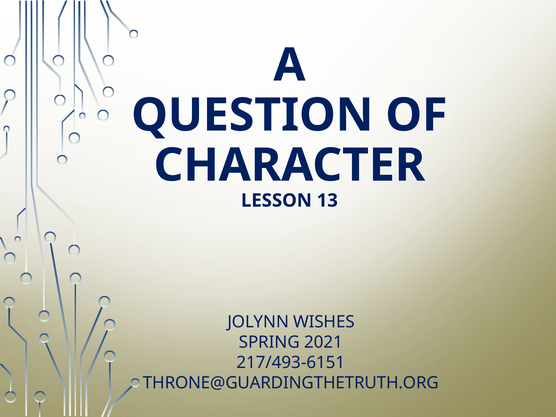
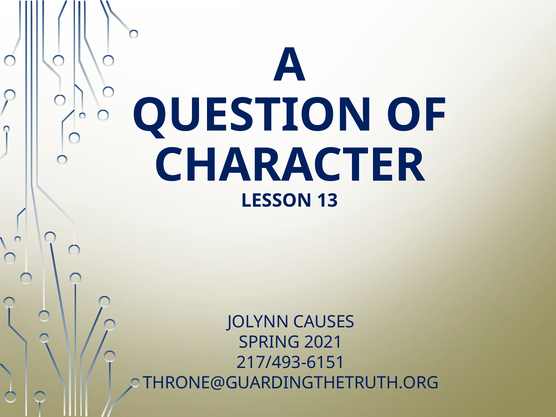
WISHES: WISHES -> CAUSES
